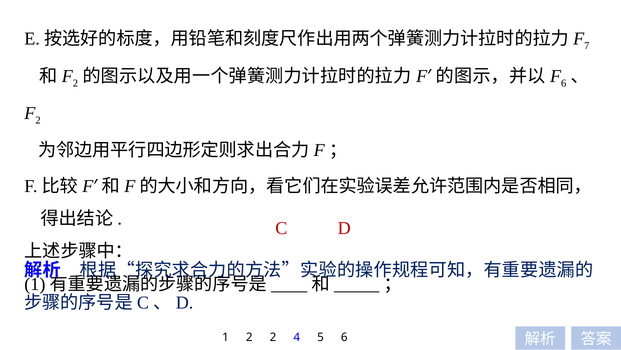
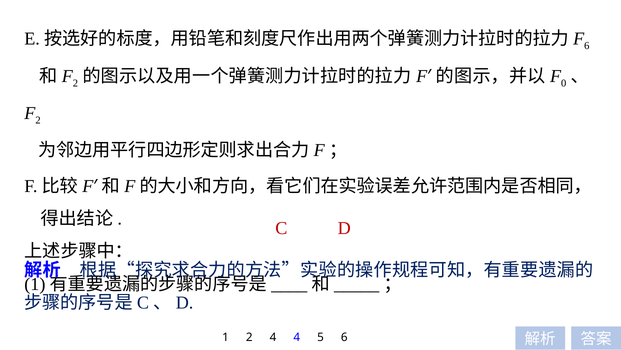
7 at (587, 46): 7 -> 6
6 at (564, 83): 6 -> 0
2 2: 2 -> 4
